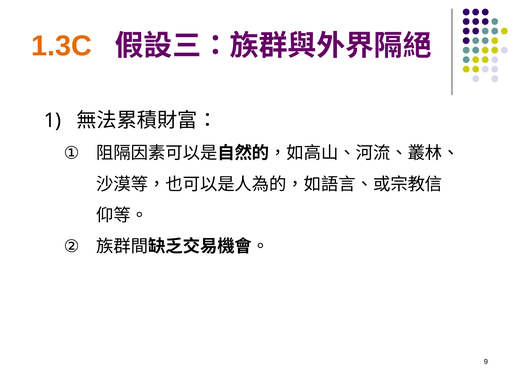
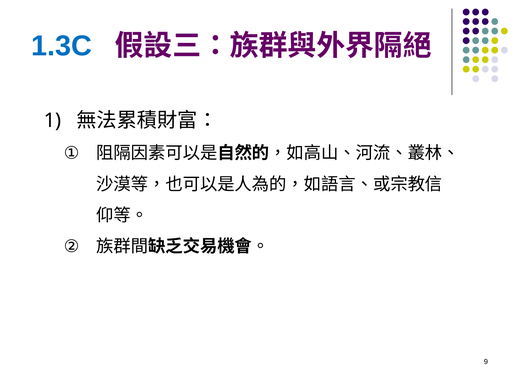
1.3C colour: orange -> blue
